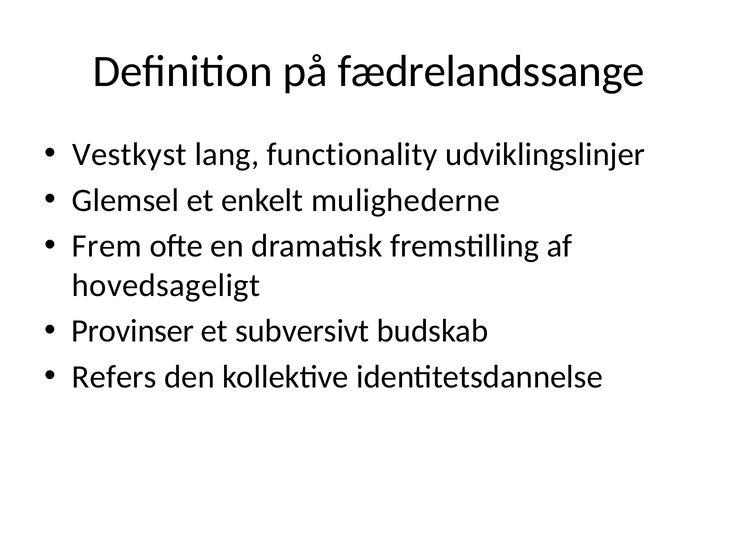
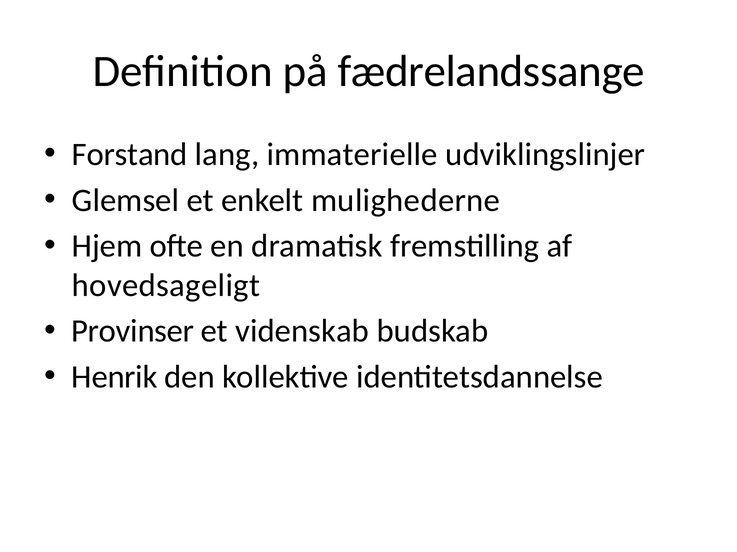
Vestkyst: Vestkyst -> Forstand
functionality: functionality -> immaterielle
Frem: Frem -> Hjem
subversivt: subversivt -> videnskab
Refers: Refers -> Henrik
